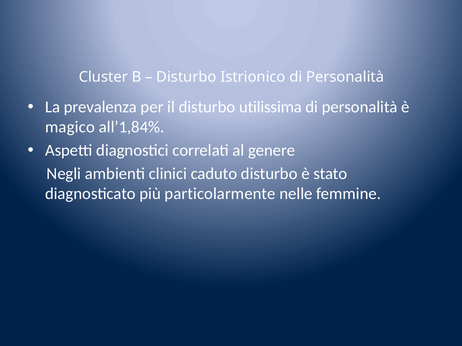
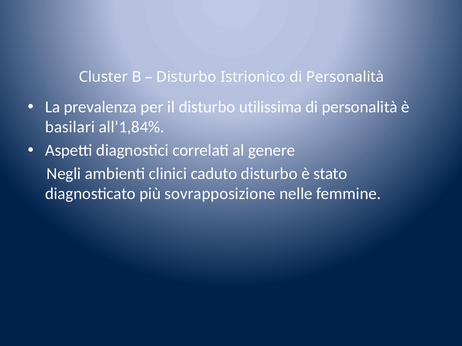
magico: magico -> basilari
particolarmente: particolarmente -> sovrapposizione
